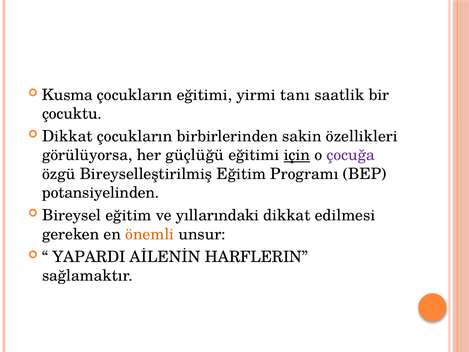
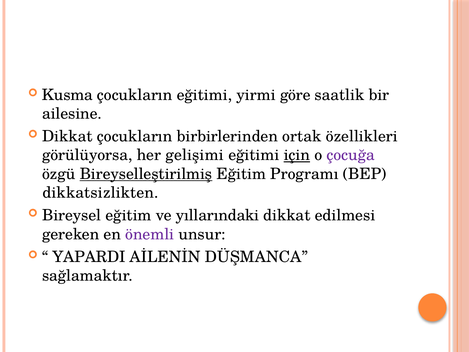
tanı: tanı -> göre
çocuktu: çocuktu -> ailesine
sakin: sakin -> ortak
güçlüğü: güçlüğü -> gelişimi
Bireyselleştirilmiş underline: none -> present
potansiyelinden: potansiyelinden -> dikkatsizlikten
önemli colour: orange -> purple
HARFLERIN: HARFLERIN -> DÜŞMANCA
